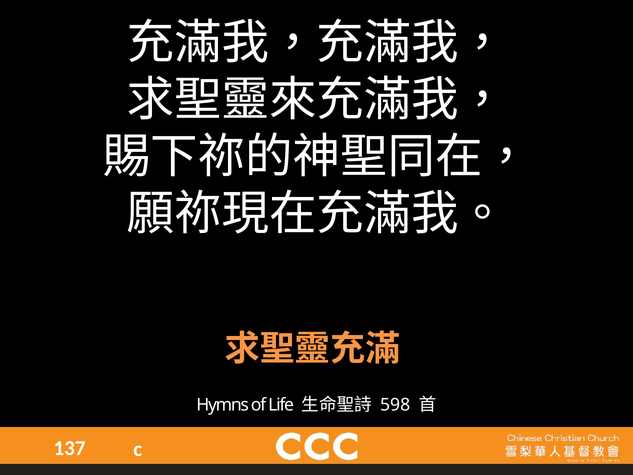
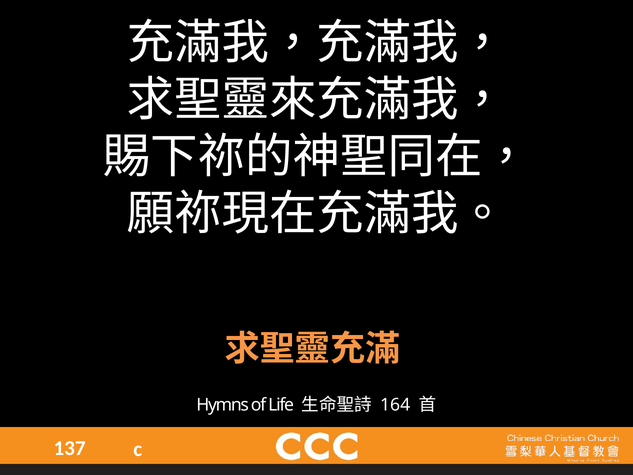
598: 598 -> 164
